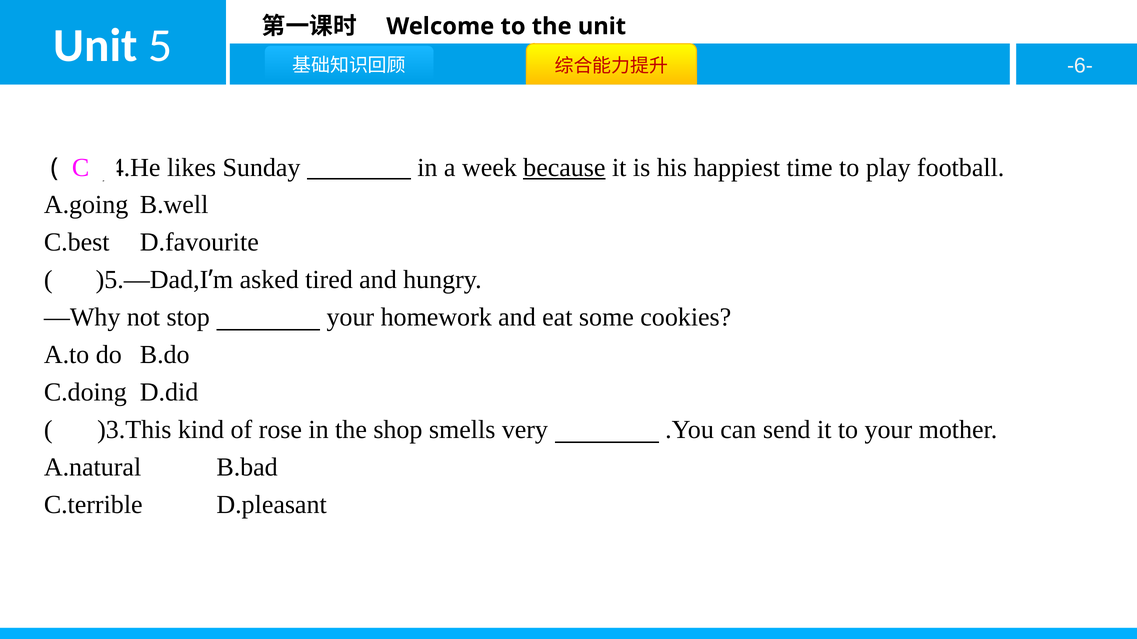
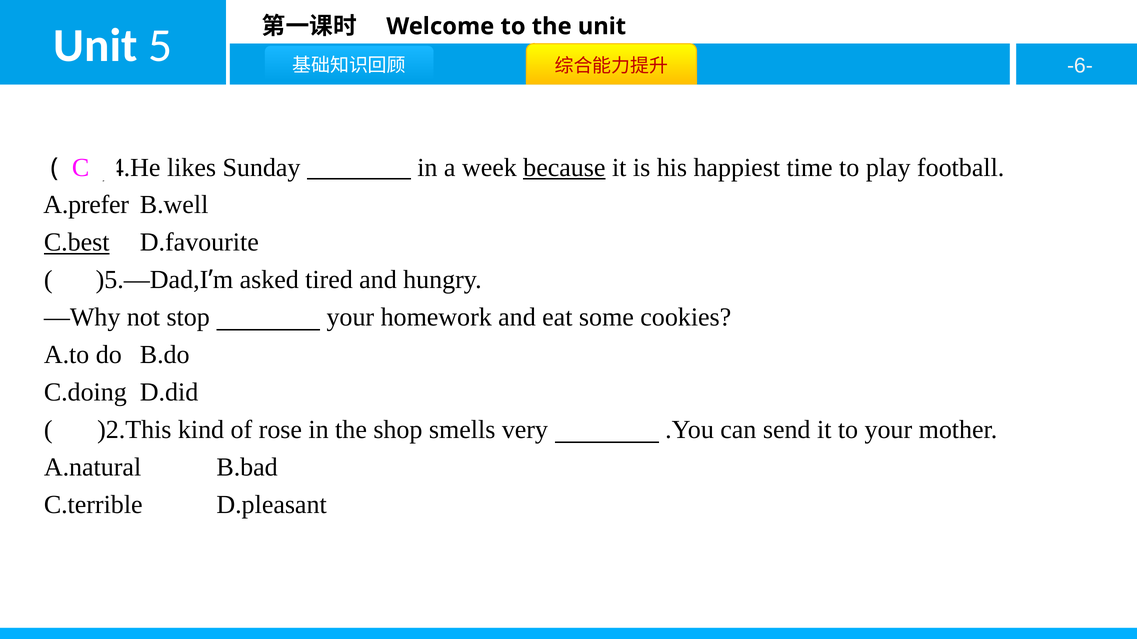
A.going: A.going -> A.prefer
C.best underline: none -> present
)3.This: )3.This -> )2.This
